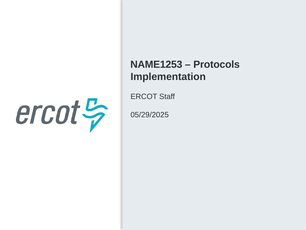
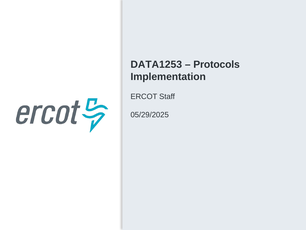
NAME1253: NAME1253 -> DATA1253
